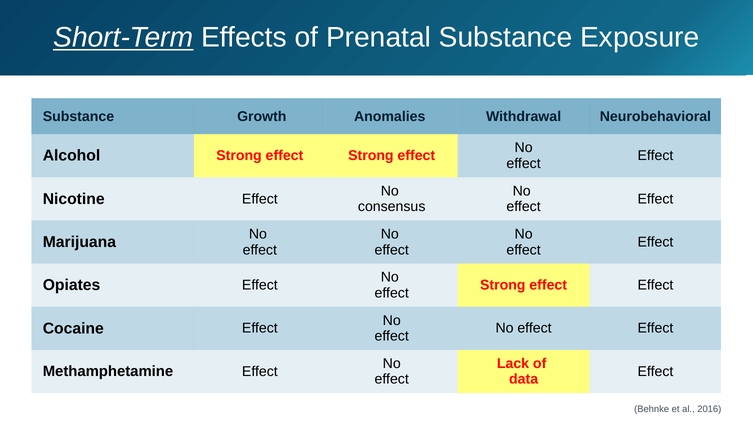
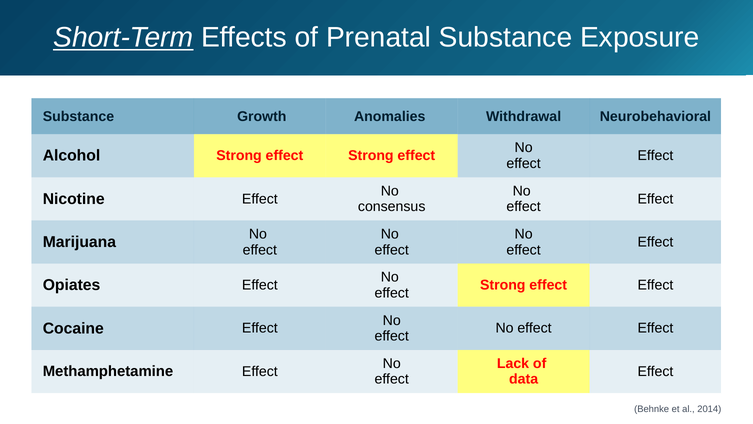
2016: 2016 -> 2014
